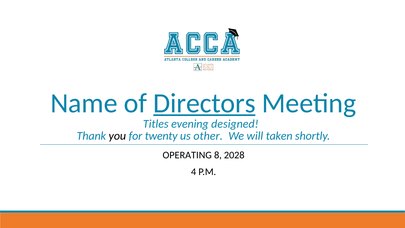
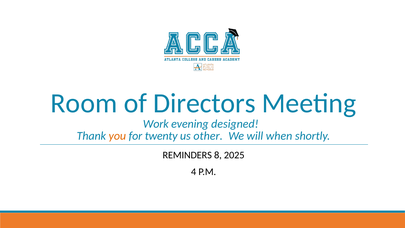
Name: Name -> Room
Directors underline: present -> none
Titles: Titles -> Work
you colour: black -> orange
taken: taken -> when
OPERATING: OPERATING -> REMINDERS
2028: 2028 -> 2025
